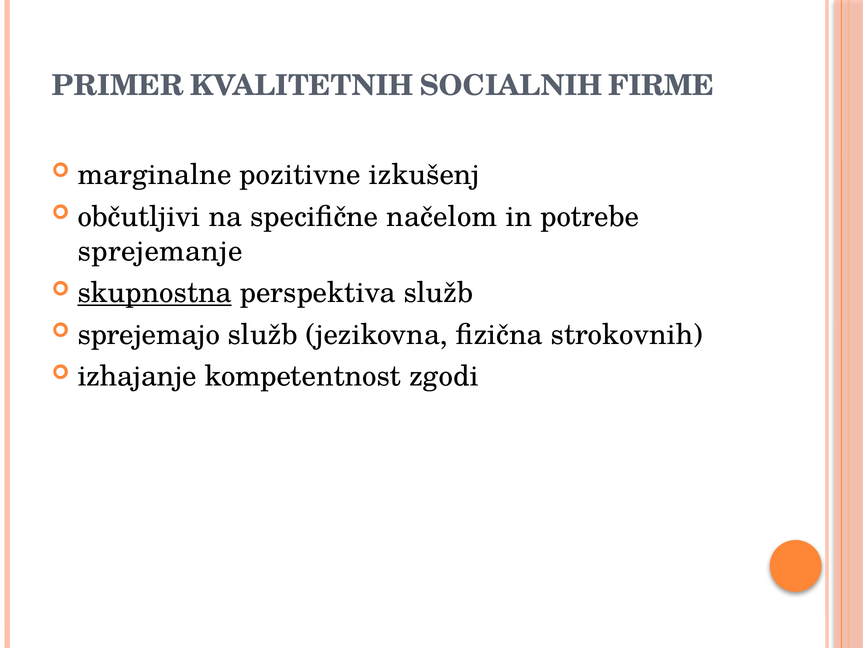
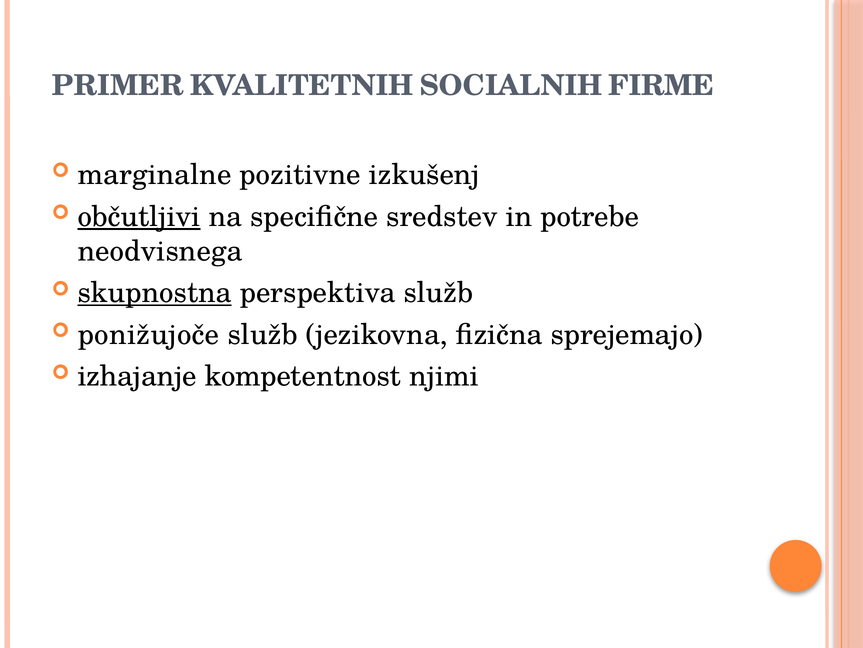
občutljivi underline: none -> present
načelom: načelom -> sredstev
sprejemanje: sprejemanje -> neodvisnega
sprejemajo: sprejemajo -> ponižujoče
strokovnih: strokovnih -> sprejemajo
zgodi: zgodi -> njimi
